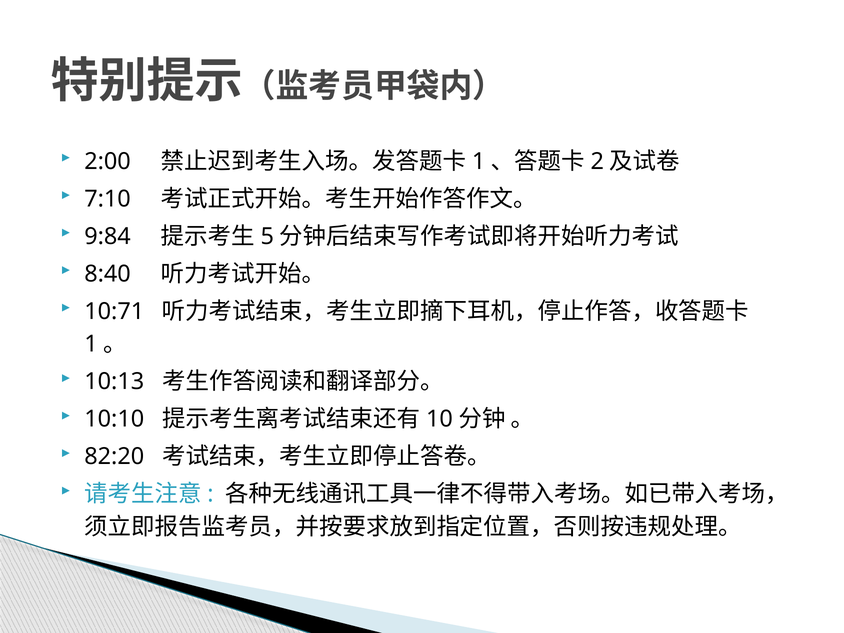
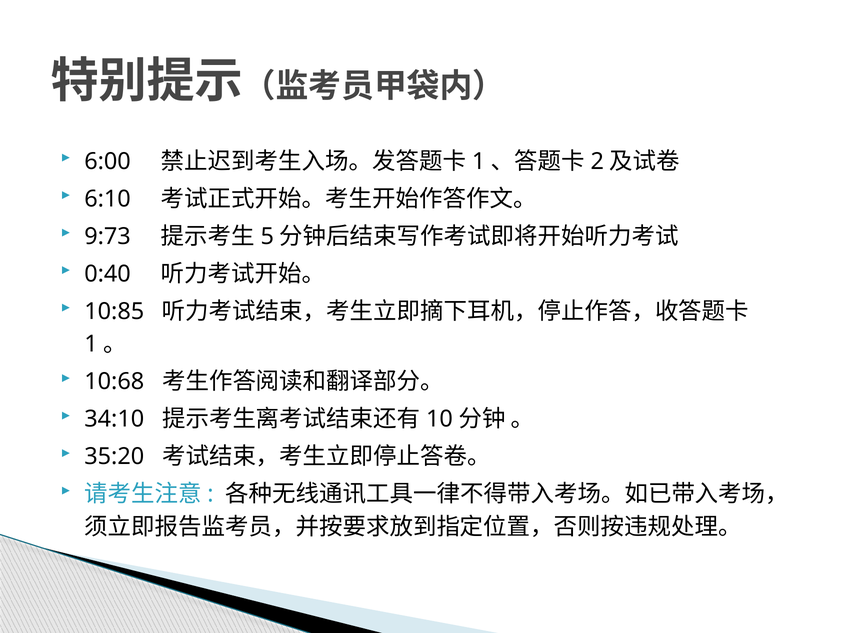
2:00: 2:00 -> 6:00
7:10: 7:10 -> 6:10
9:84: 9:84 -> 9:73
8:40: 8:40 -> 0:40
10:71: 10:71 -> 10:85
10:13: 10:13 -> 10:68
10:10: 10:10 -> 34:10
82:20: 82:20 -> 35:20
